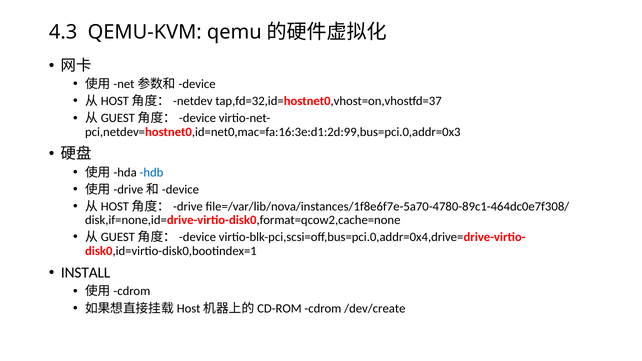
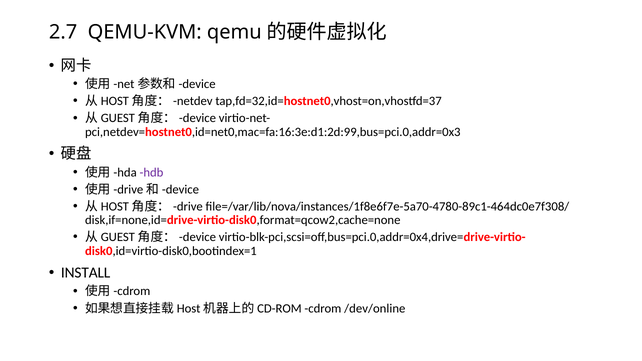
4.3: 4.3 -> 2.7
hdb colour: blue -> purple
/dev/create: /dev/create -> /dev/online
